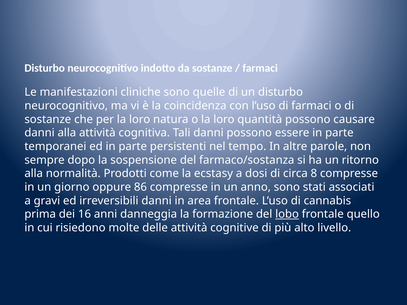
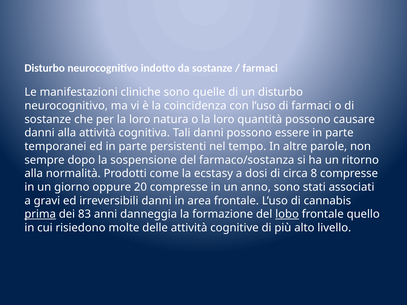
86: 86 -> 20
prima underline: none -> present
16: 16 -> 83
